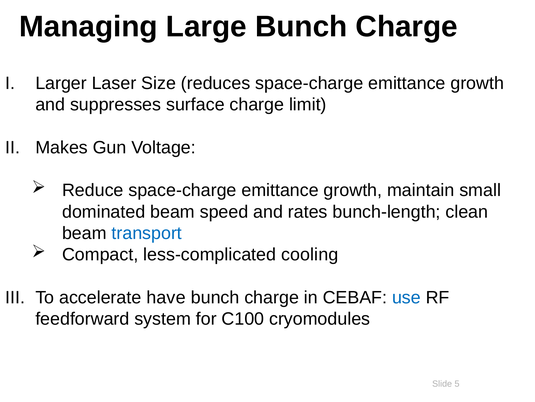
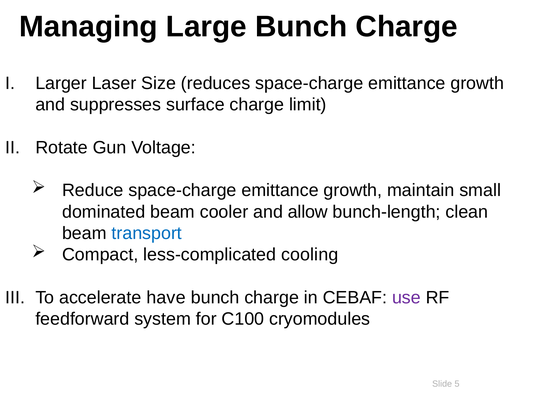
Makes: Makes -> Rotate
speed: speed -> cooler
rates: rates -> allow
use colour: blue -> purple
